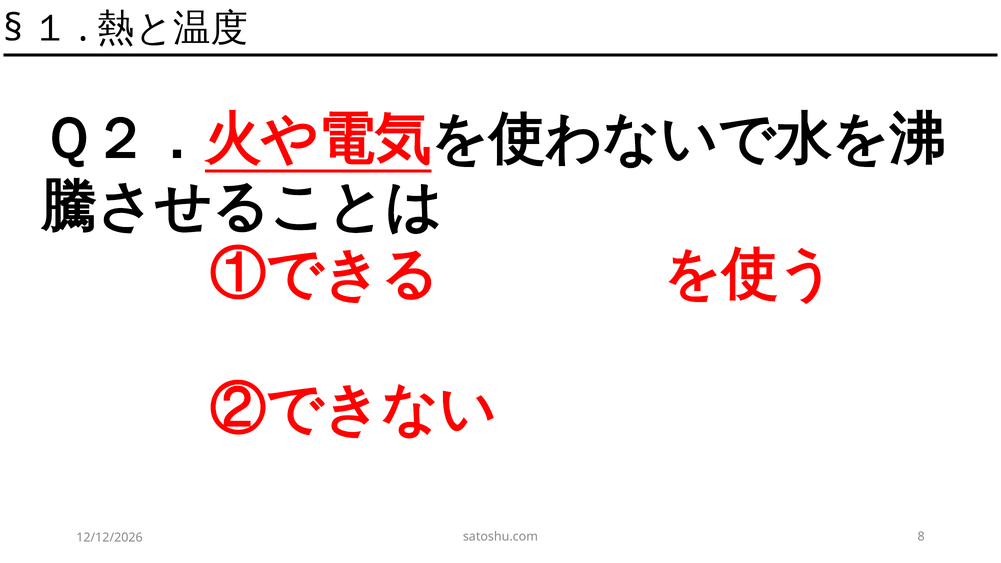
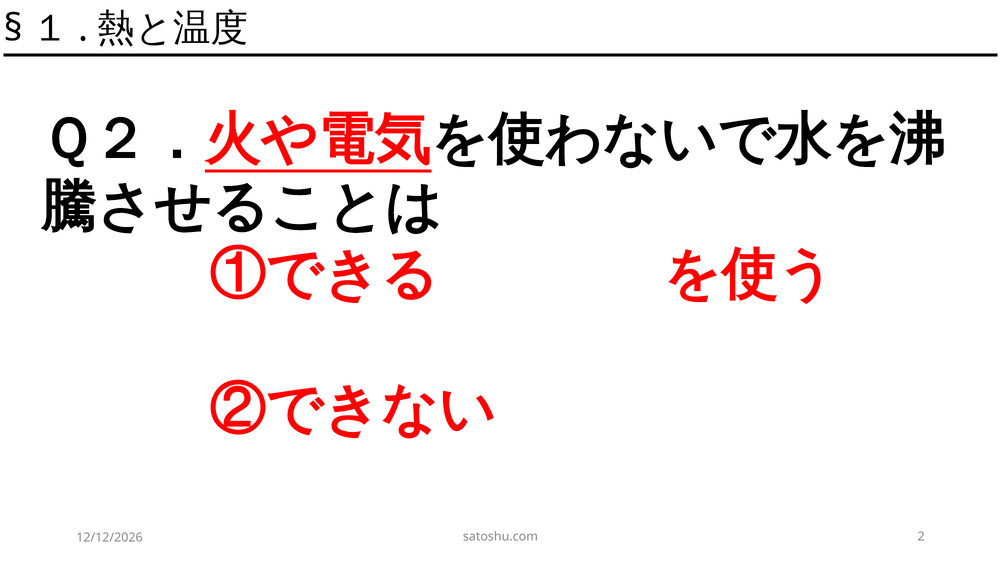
8: 8 -> 2
